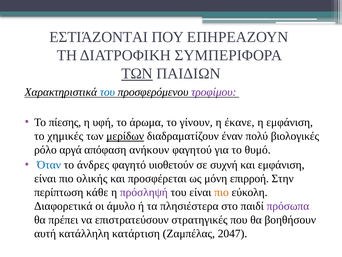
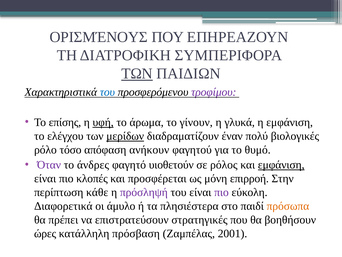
ΕΣΤΙΆΖΟΝΤΑΙ: ΕΣΤΙΆΖΟΝΤΑΙ -> ΟΡΙΣΜΈΝΟΥΣ
πίεσης: πίεσης -> επίσης
υφή underline: none -> present
έκανε: έκανε -> γλυκά
χημικές: χημικές -> ελέγχου
αργά: αργά -> τόσο
Όταν colour: blue -> purple
συχνή: συχνή -> ρόλος
εμφάνιση at (281, 165) underline: none -> present
ολικής: ολικής -> κλοπές
πιο at (221, 192) colour: orange -> purple
πρόσωπα colour: purple -> orange
αυτή: αυτή -> ώρες
κατάρτιση: κατάρτιση -> πρόσβαση
2047: 2047 -> 2001
